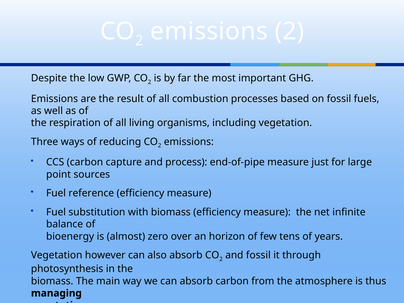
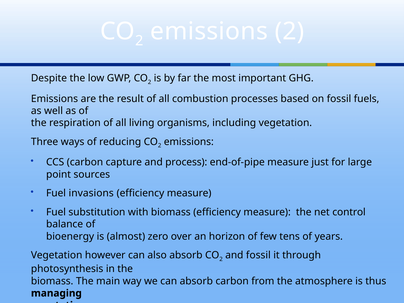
reference: reference -> invasions
infinite: infinite -> control
